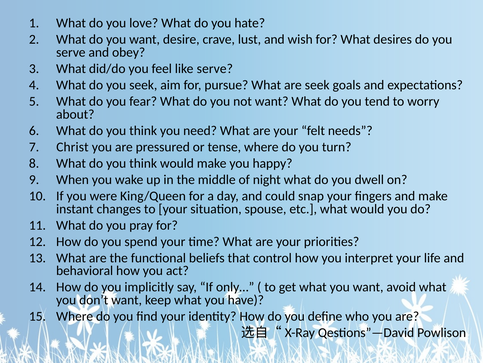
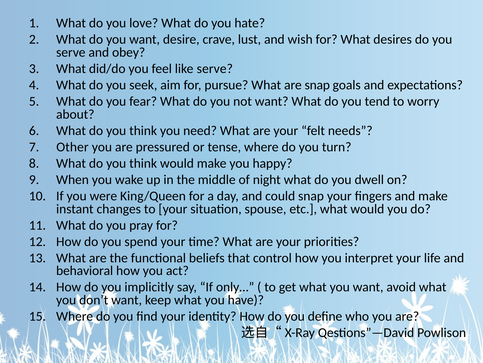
are seek: seek -> snap
Christ: Christ -> Other
